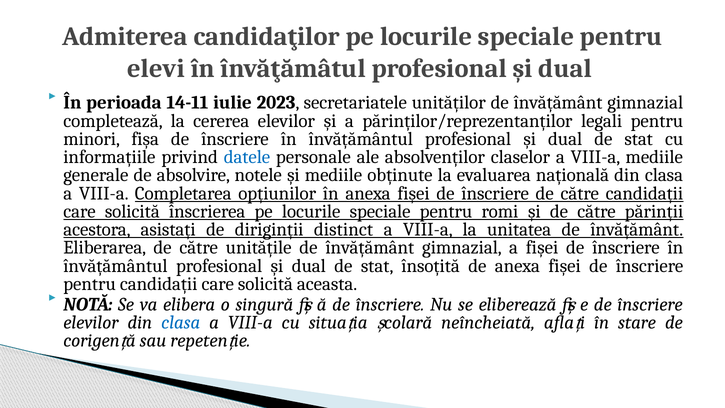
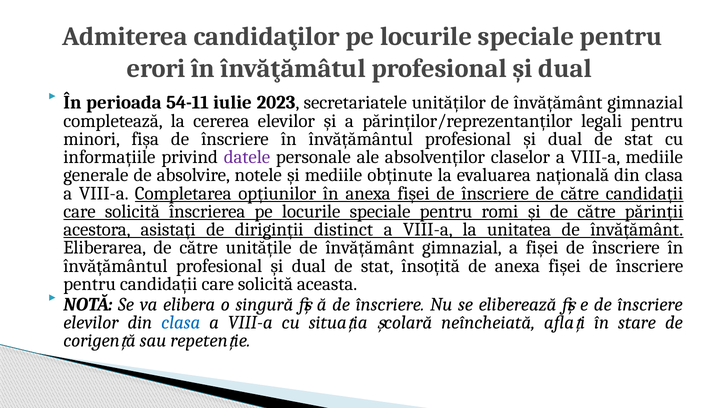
elevi: elevi -> erori
14-11: 14-11 -> 54-11
datele colour: blue -> purple
